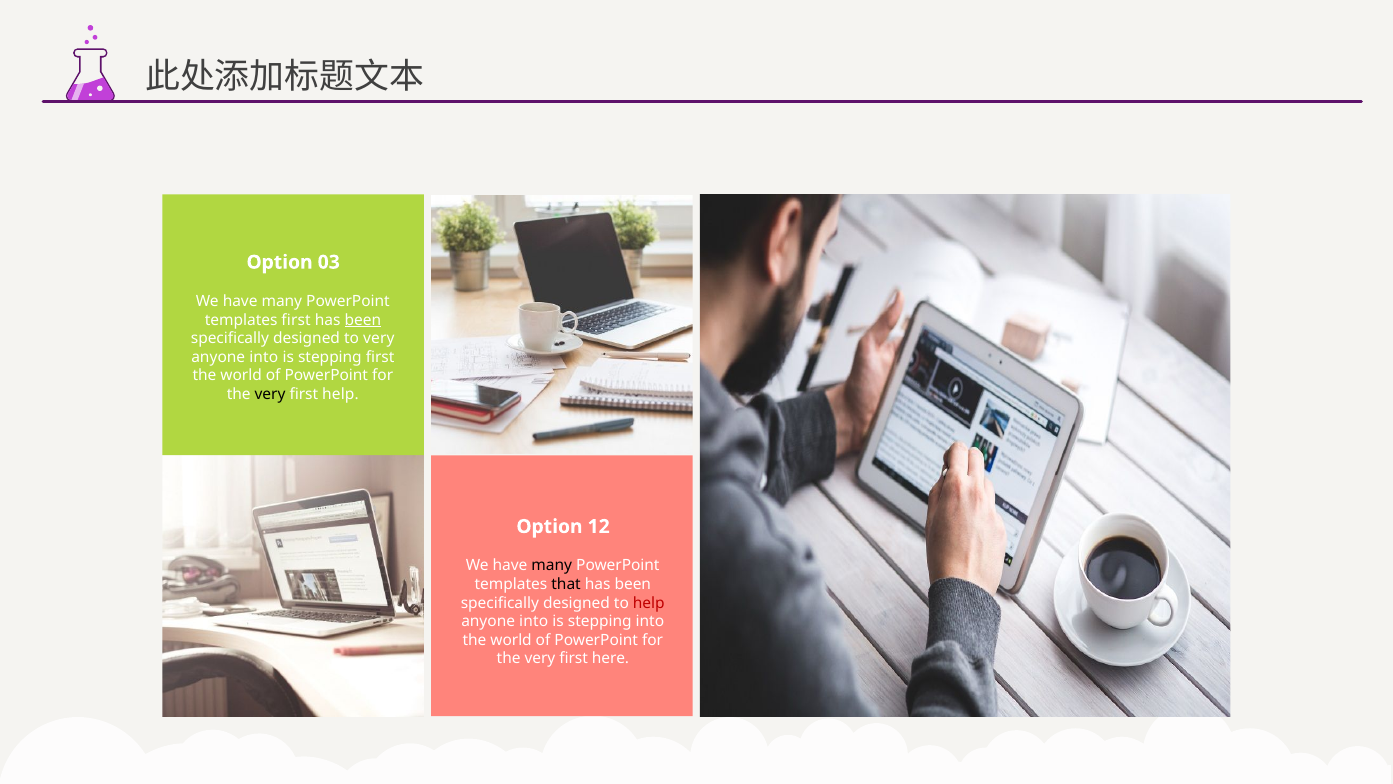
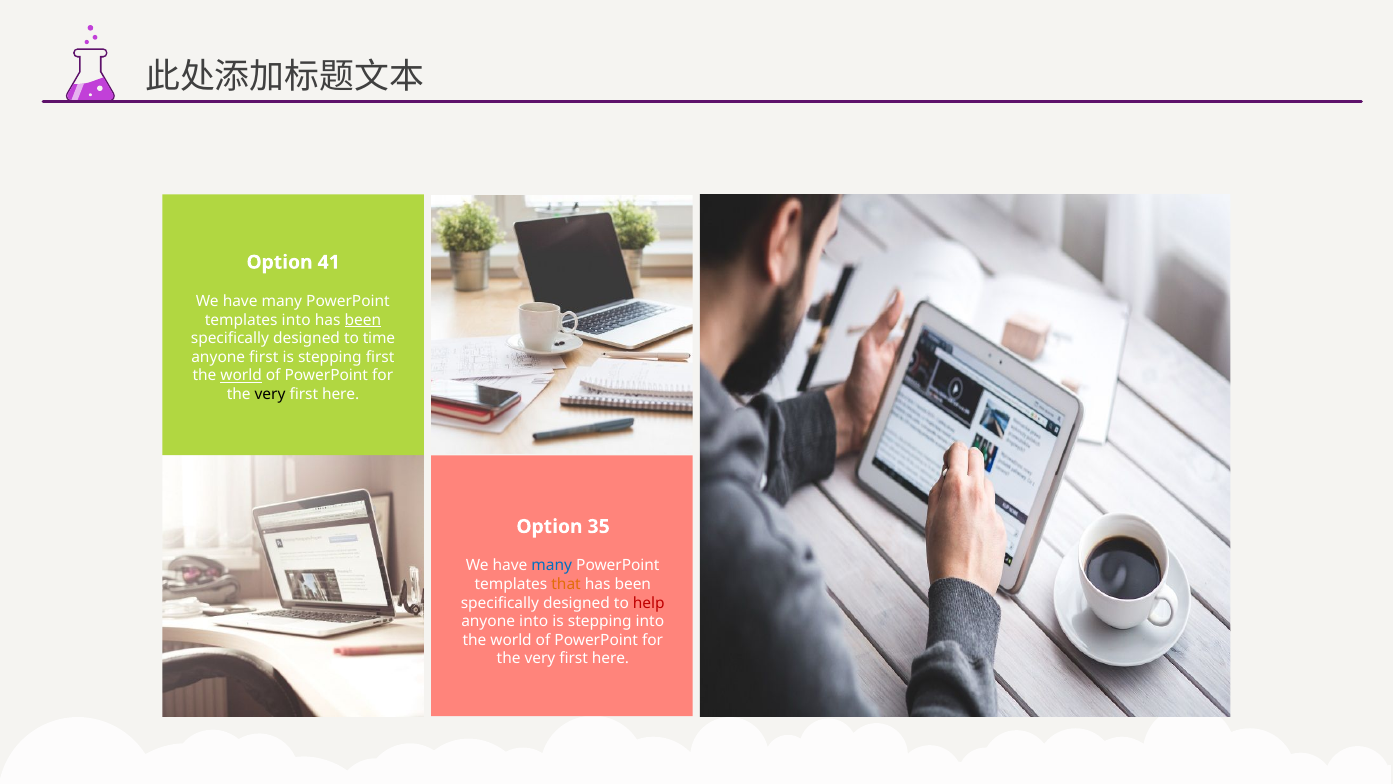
03: 03 -> 41
templates first: first -> into
to very: very -> time
into at (264, 357): into -> first
world at (241, 375) underline: none -> present
help at (341, 394): help -> here
12: 12 -> 35
many at (552, 565) colour: black -> blue
that colour: black -> orange
